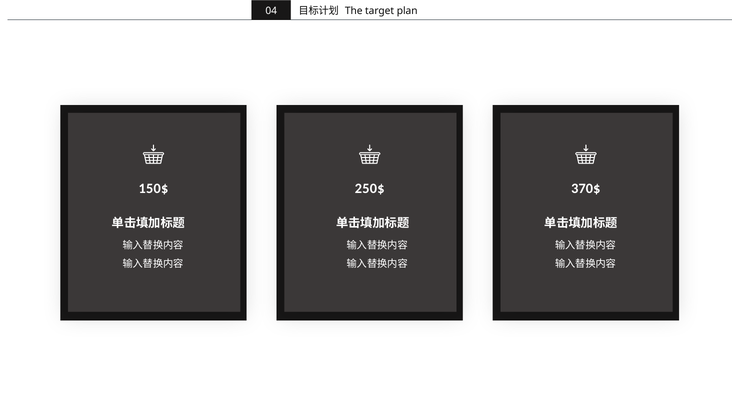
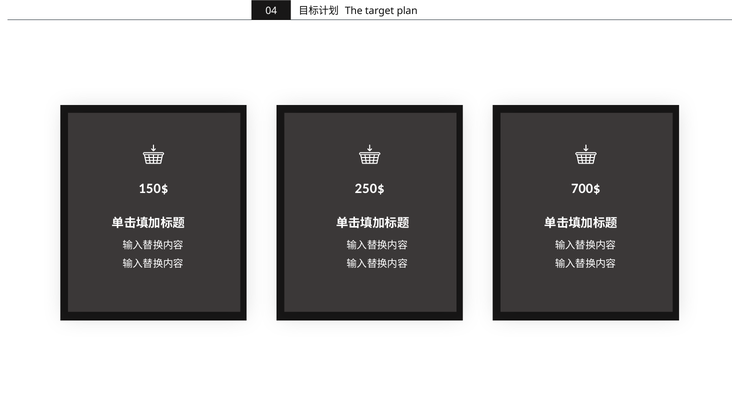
370$: 370$ -> 700$
